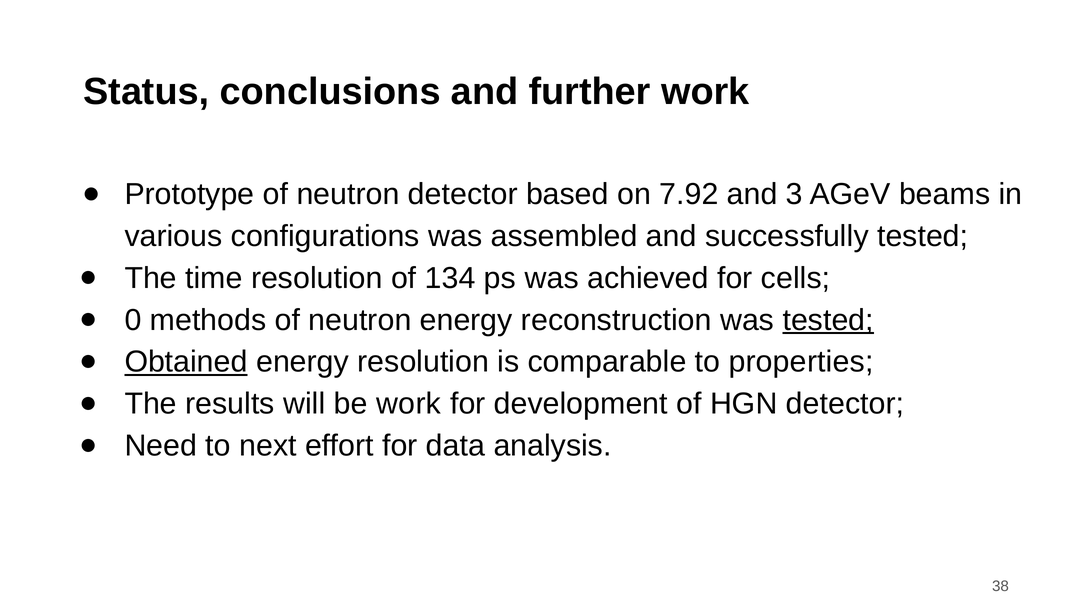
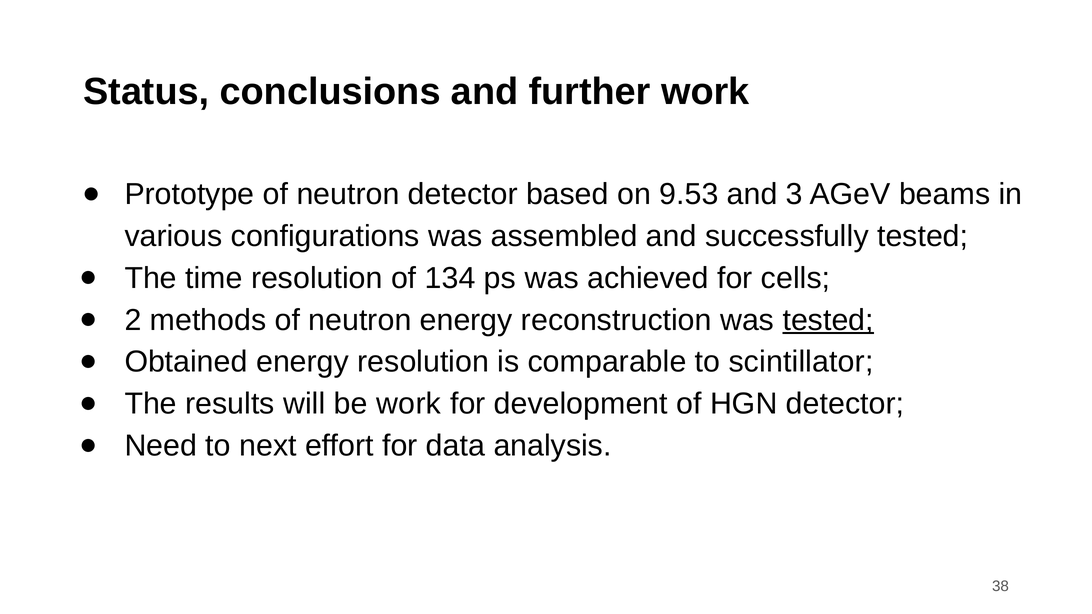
7.92: 7.92 -> 9.53
0: 0 -> 2
Obtained underline: present -> none
properties: properties -> scintillator
